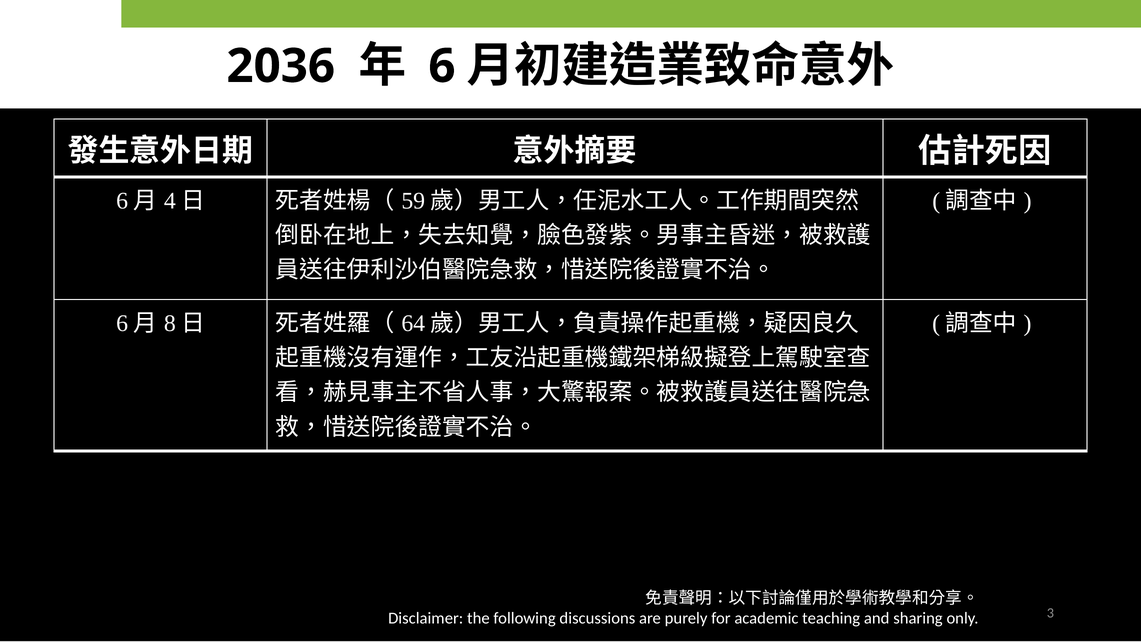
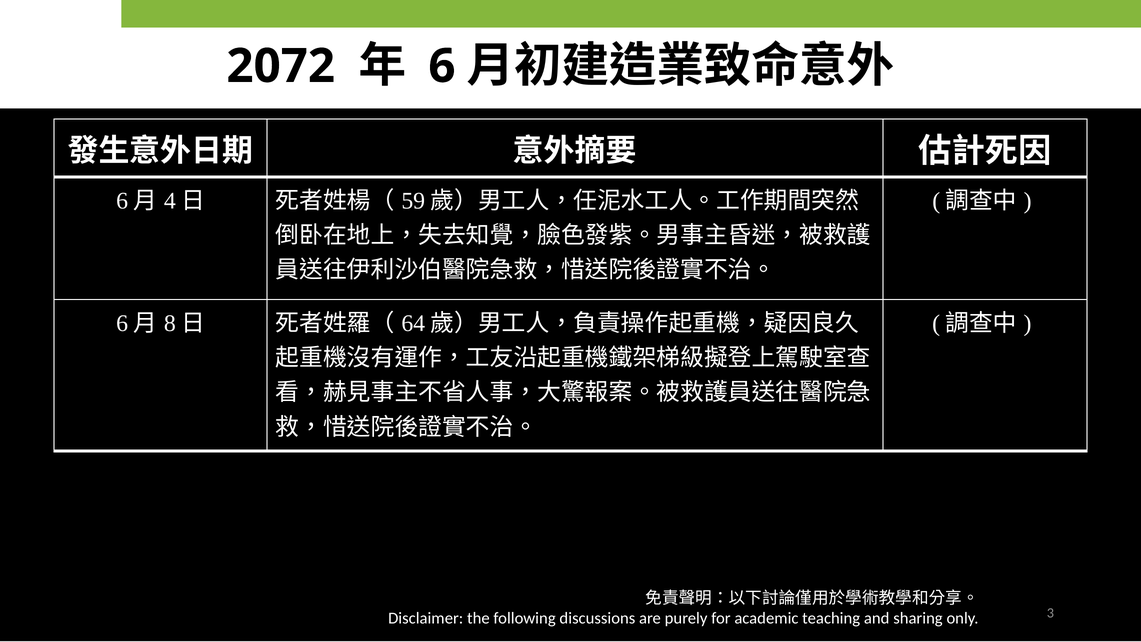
2036: 2036 -> 2072
